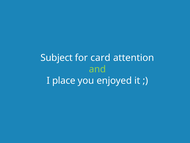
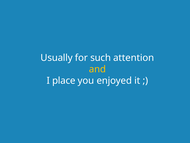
Subject: Subject -> Usually
card: card -> such
and colour: light green -> yellow
